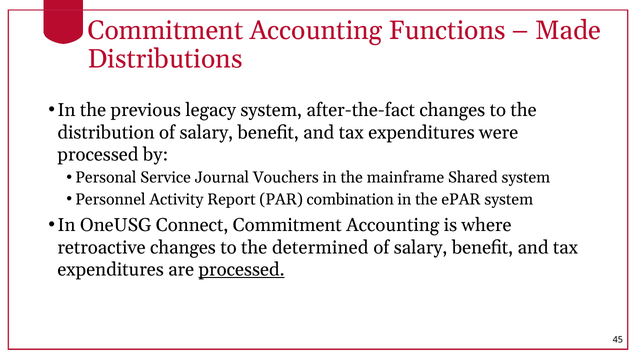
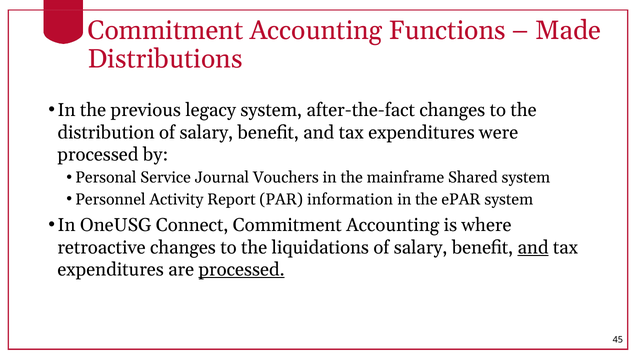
combination: combination -> information
determined: determined -> liquidations
and at (533, 247) underline: none -> present
